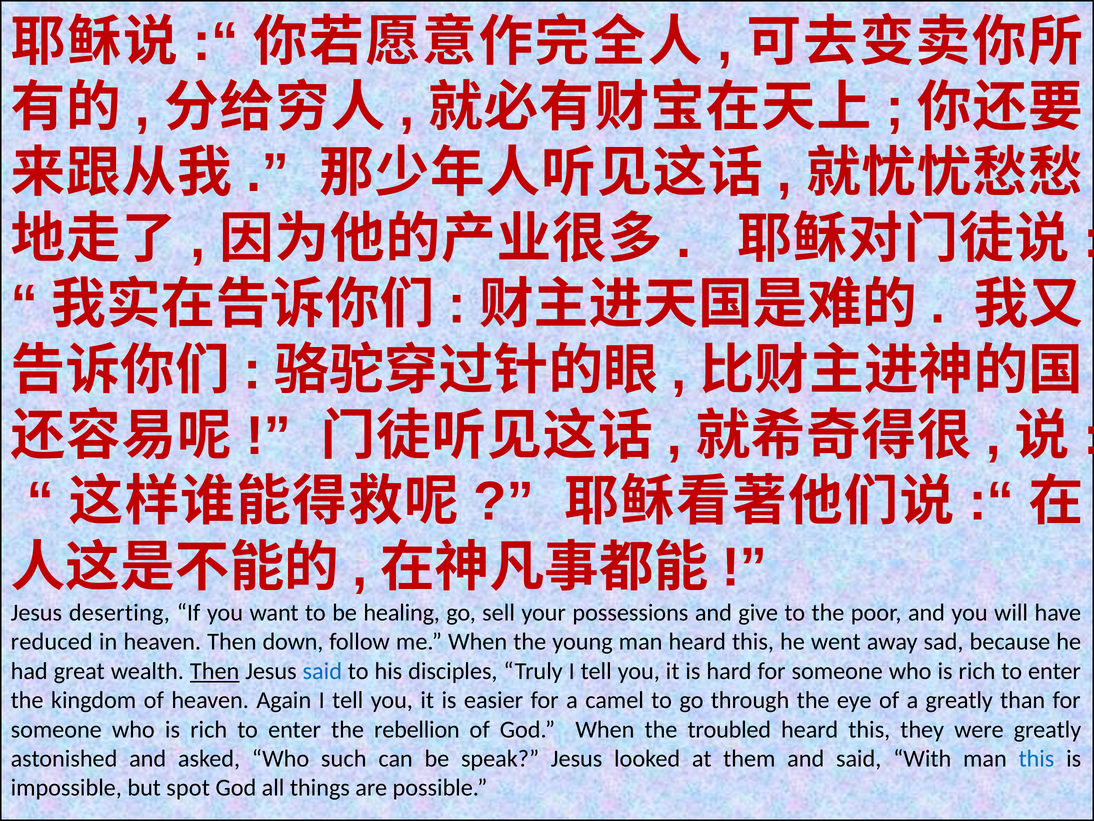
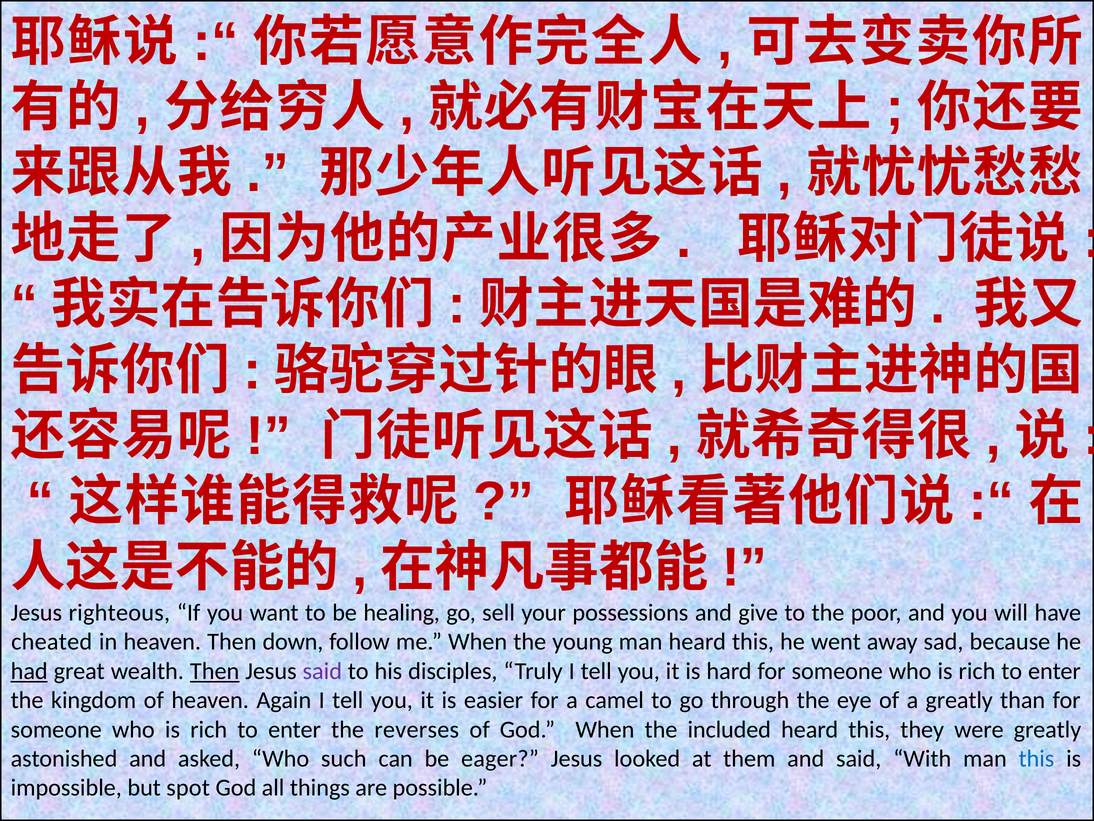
deserting: deserting -> righteous
reduced: reduced -> cheated
had underline: none -> present
said at (322, 671) colour: blue -> purple
rebellion: rebellion -> reverses
troubled: troubled -> included
speak: speak -> eager
